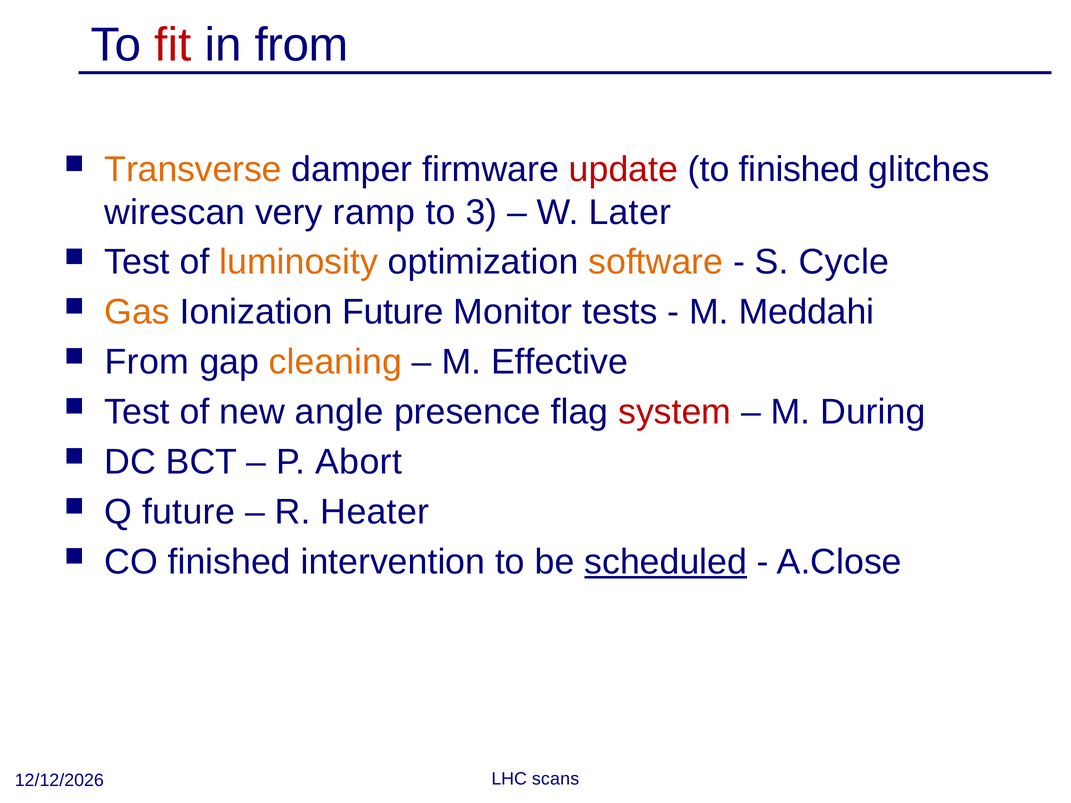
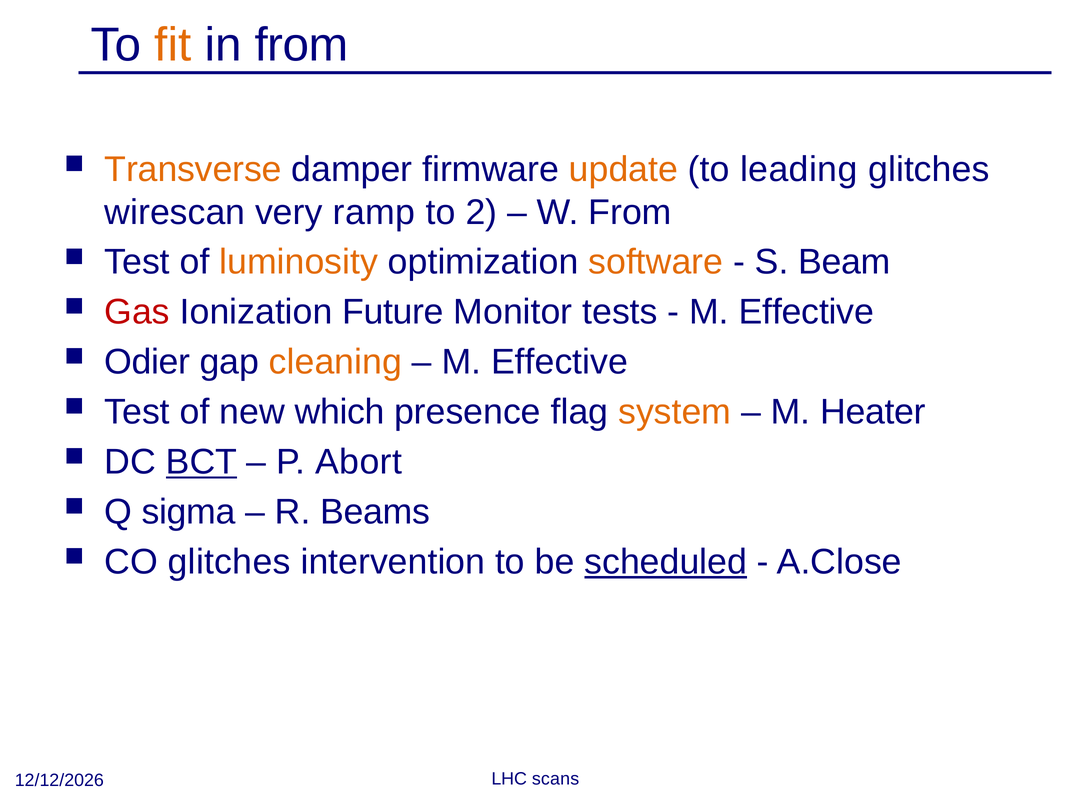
fit colour: red -> orange
update colour: red -> orange
to finished: finished -> leading
3: 3 -> 2
W Later: Later -> From
Cycle: Cycle -> Beam
Gas colour: orange -> red
Meddahi at (806, 312): Meddahi -> Effective
From at (147, 362): From -> Odier
angle: angle -> which
system colour: red -> orange
During: During -> Heater
BCT underline: none -> present
Q future: future -> sigma
Heater: Heater -> Beams
CO finished: finished -> glitches
